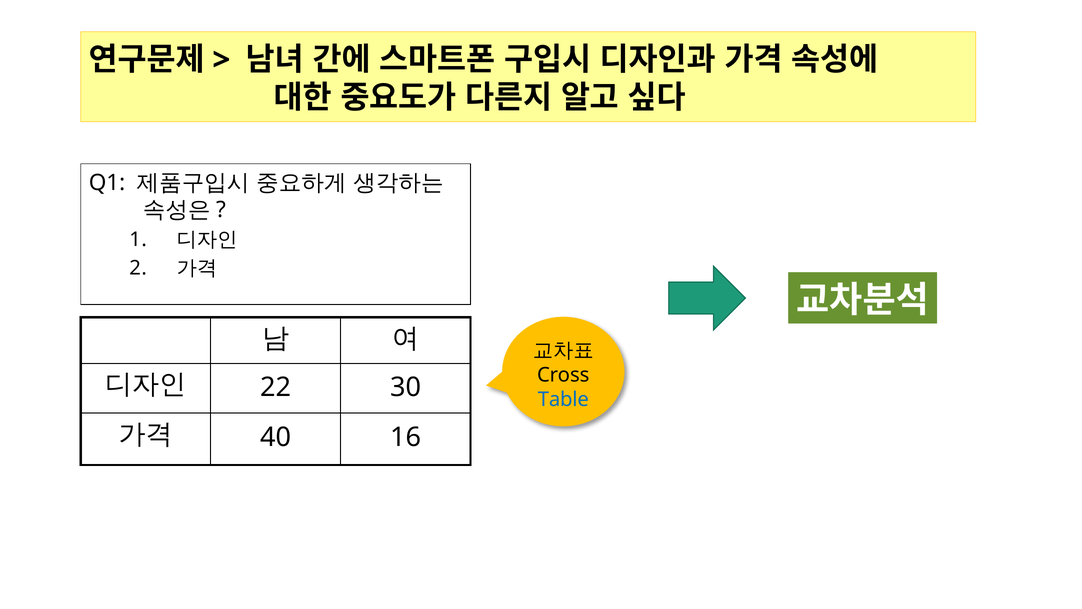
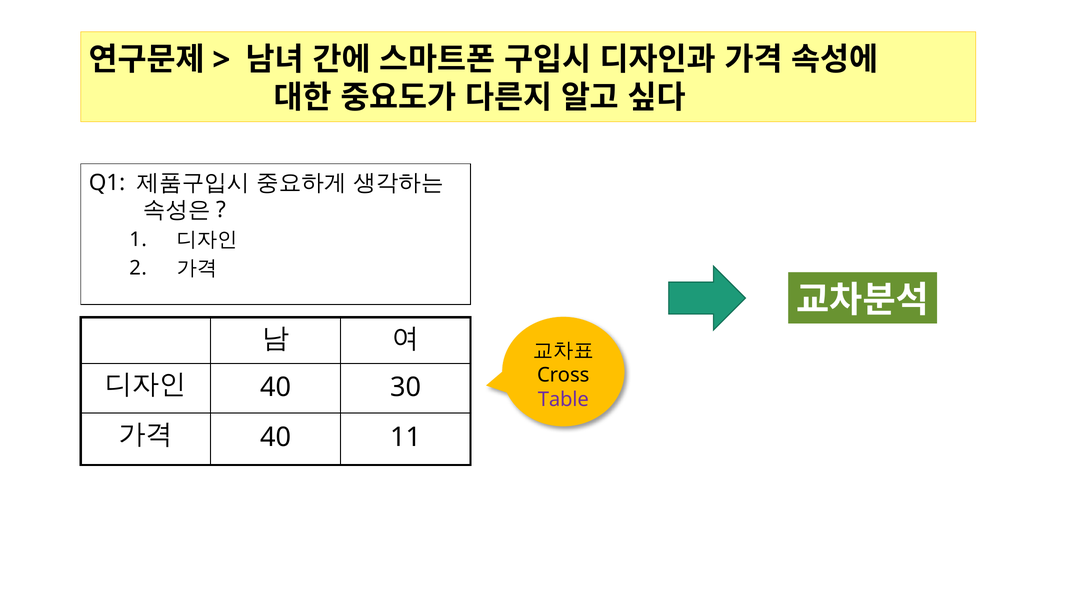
22 at (276, 387): 22 -> 40
Table colour: blue -> purple
16: 16 -> 11
